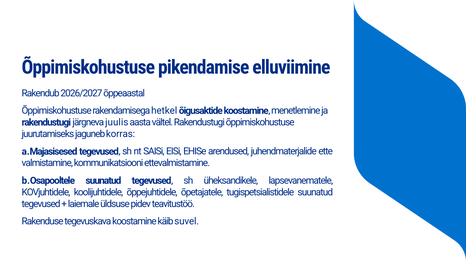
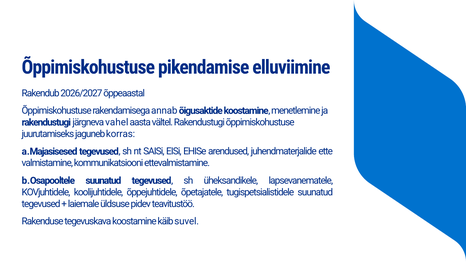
hetkel: hetkel -> annab
juulis: juulis -> vahel
